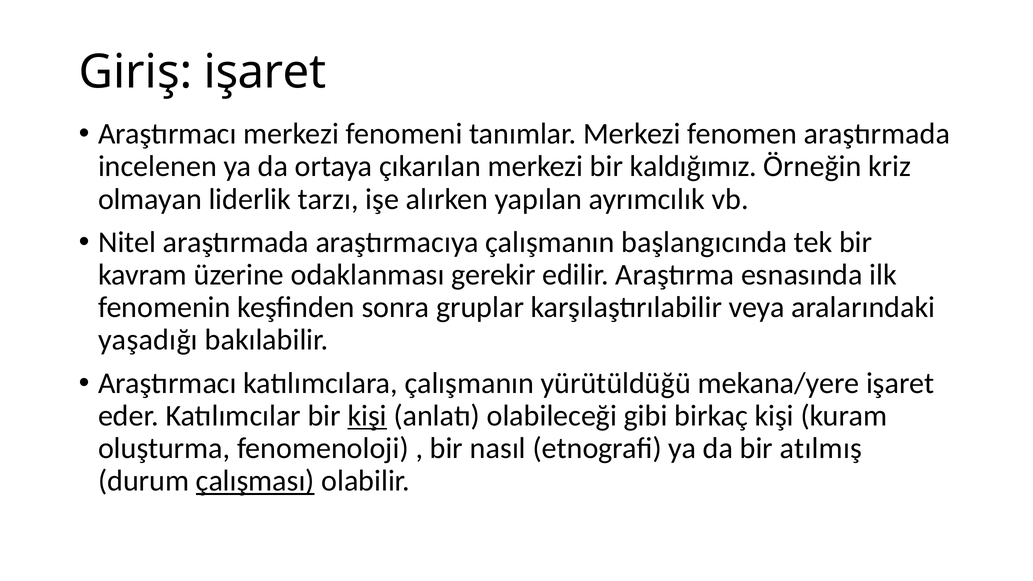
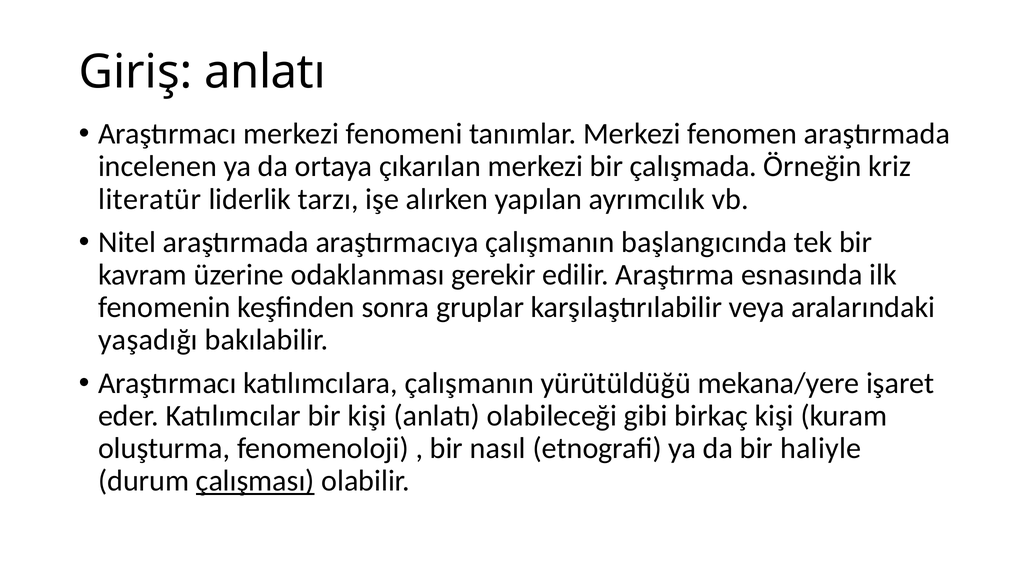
Giriş işaret: işaret -> anlatı
kaldığımız: kaldığımız -> çalışmada
olmayan: olmayan -> literatür
kişi at (367, 416) underline: present -> none
atılmış: atılmış -> haliyle
